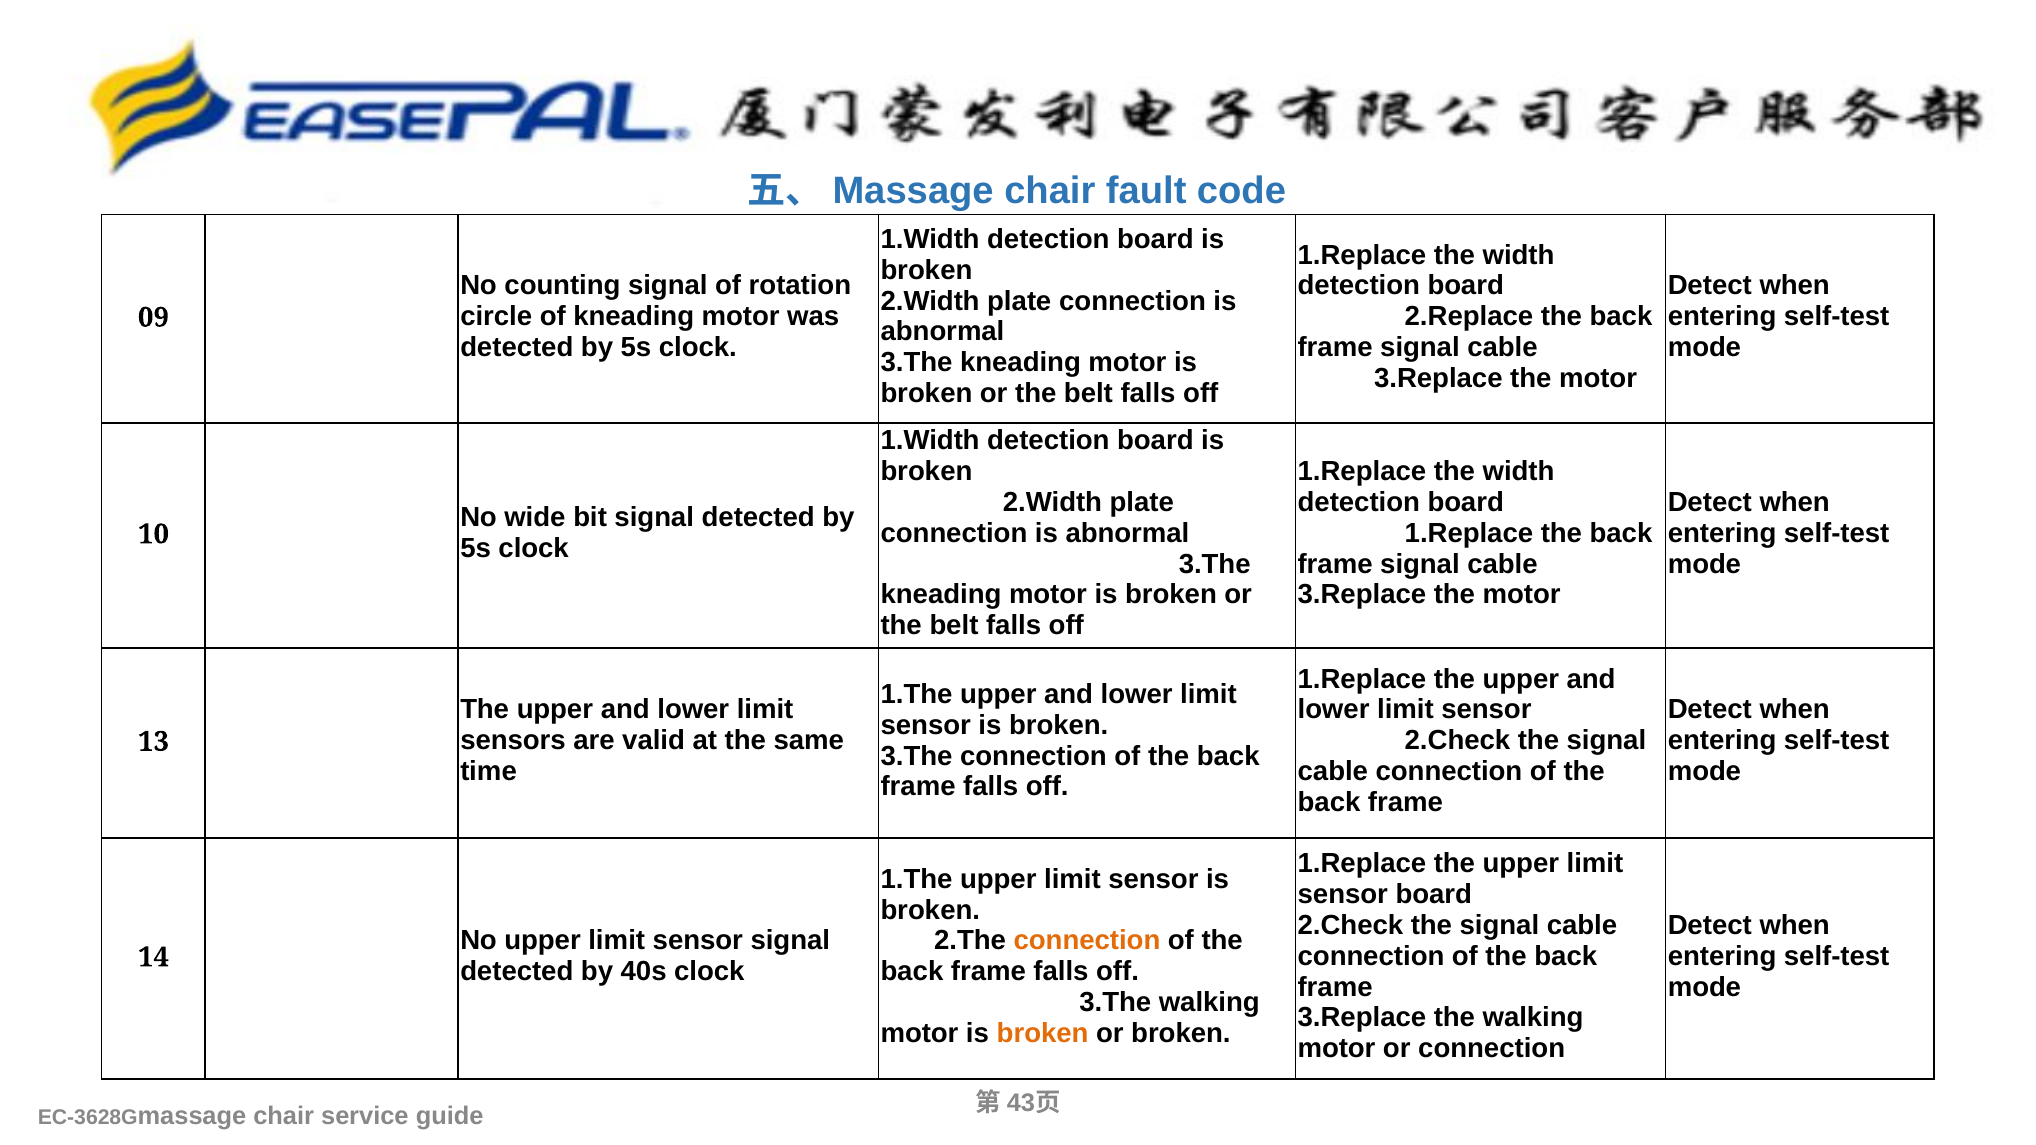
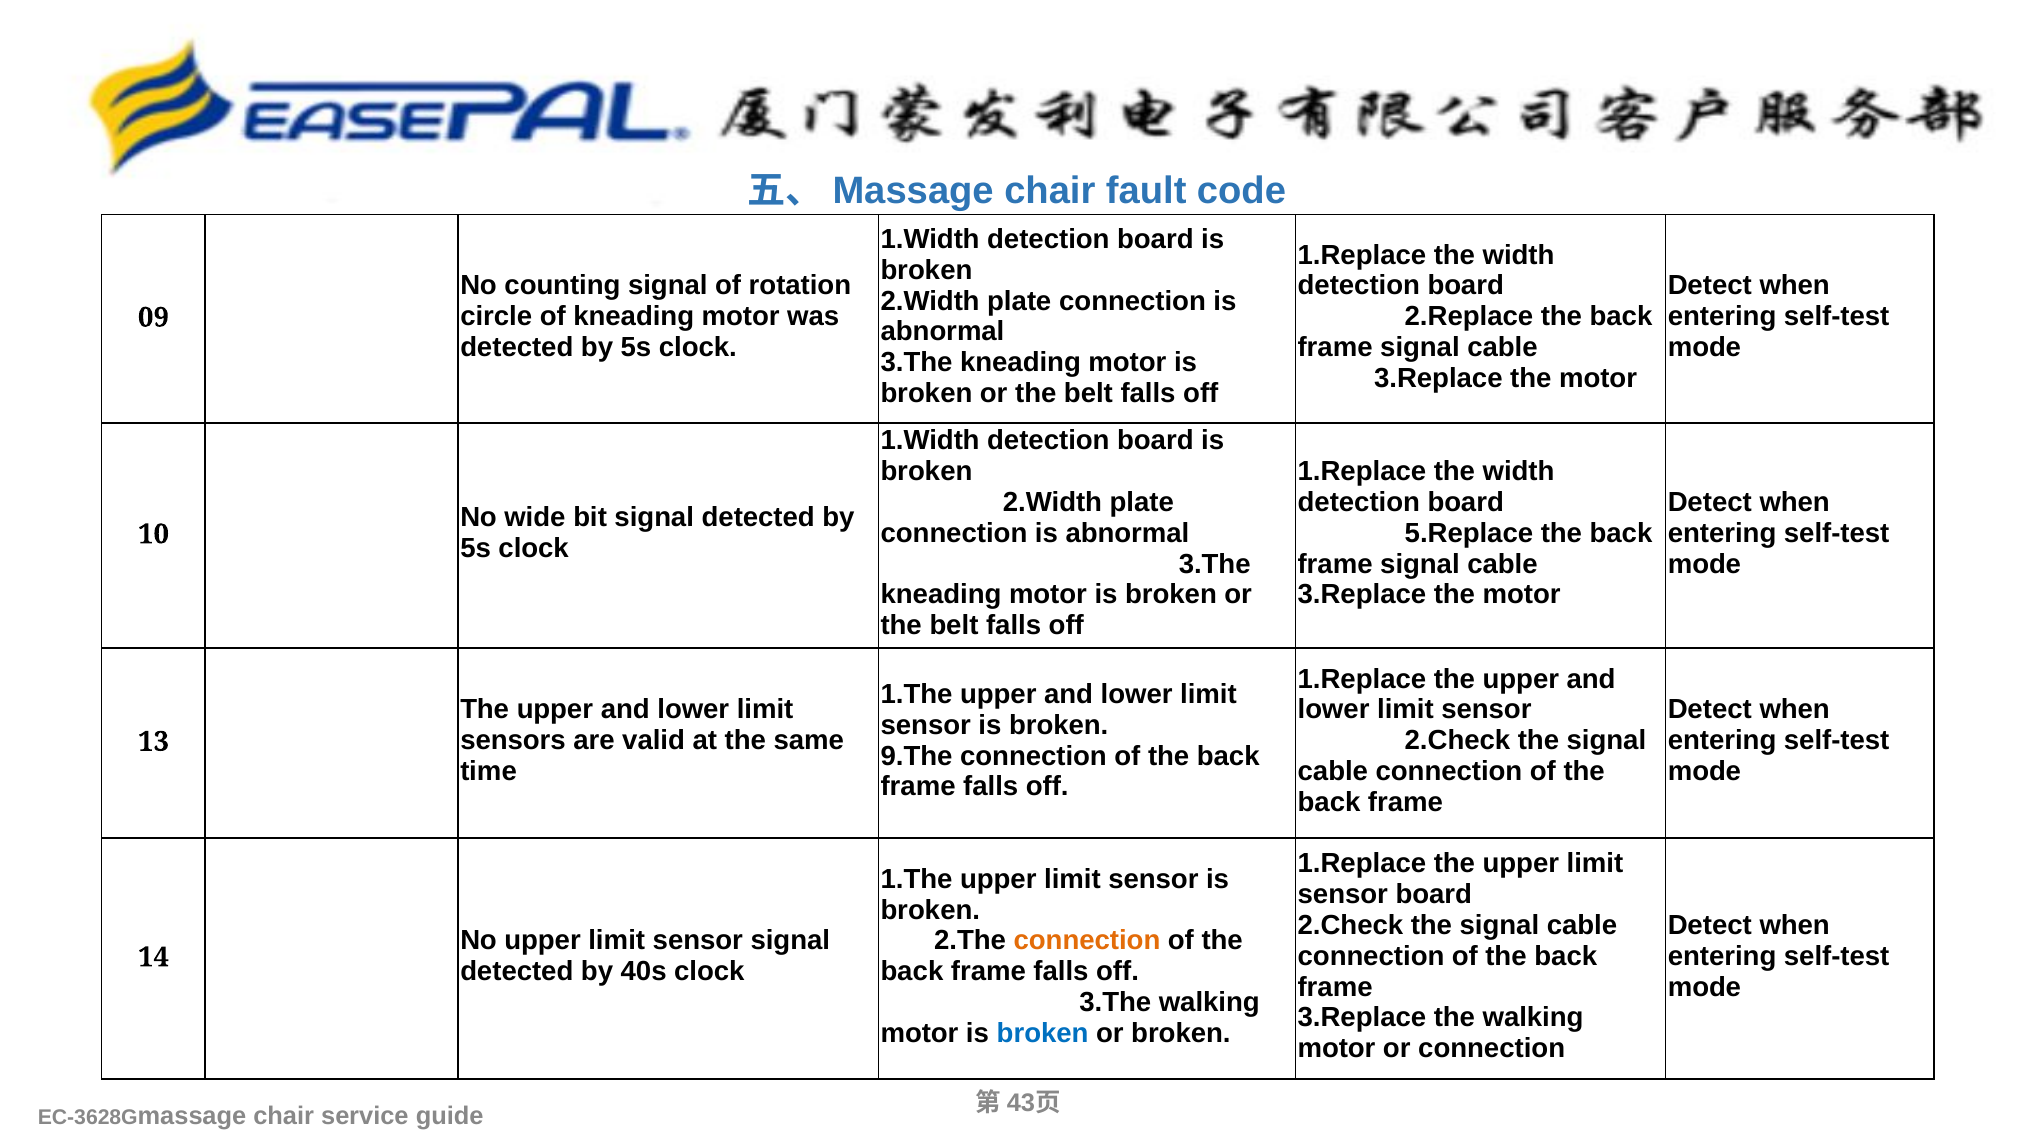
1.Replace at (1469, 533): 1.Replace -> 5.Replace
3.The at (917, 756): 3.The -> 9.The
broken at (1043, 1033) colour: orange -> blue
